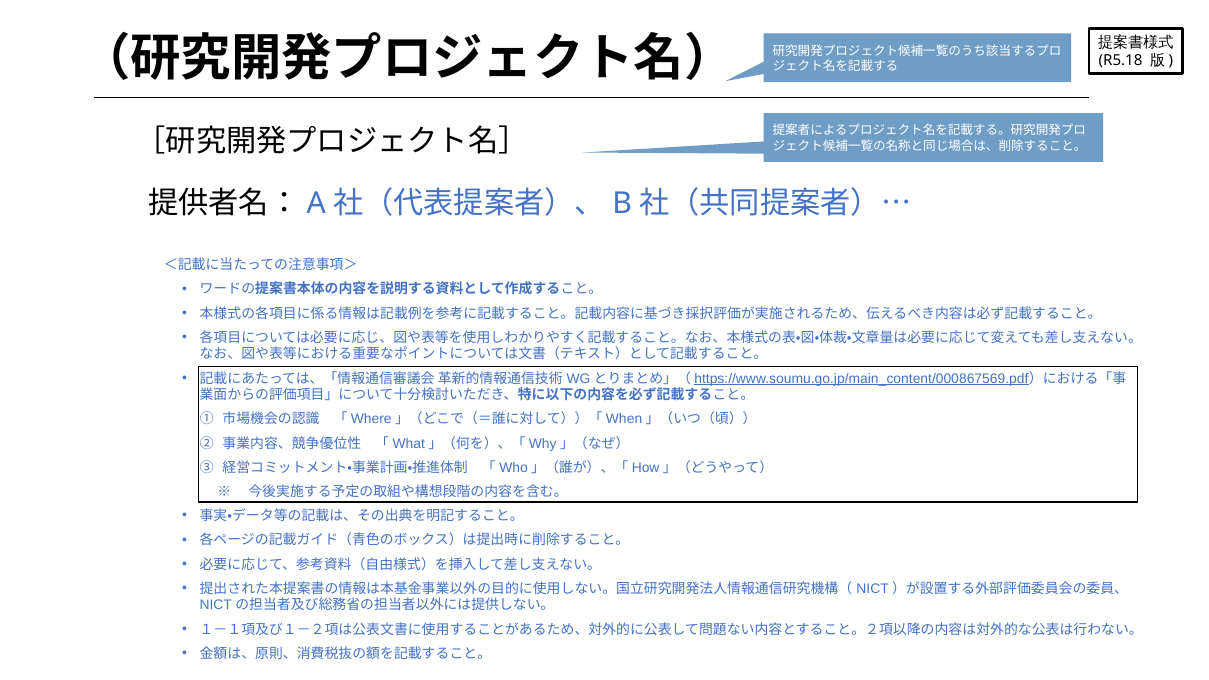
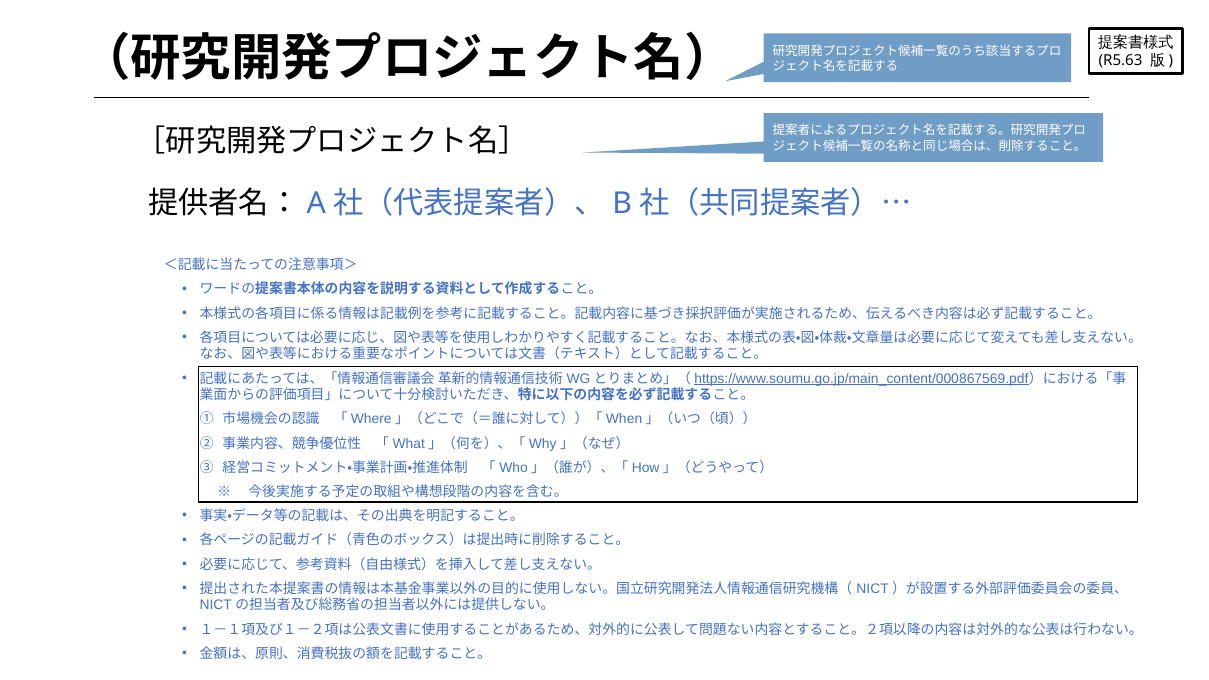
R5.18: R5.18 -> R5.63
